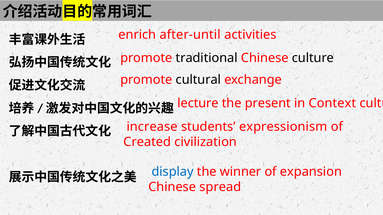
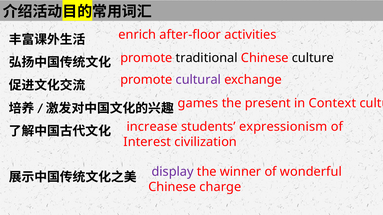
after-until: after-until -> after-floor
cultural colour: black -> purple
lecture: lecture -> games
Created: Created -> Interest
display colour: blue -> purple
expansion: expansion -> wonderful
spread: spread -> charge
